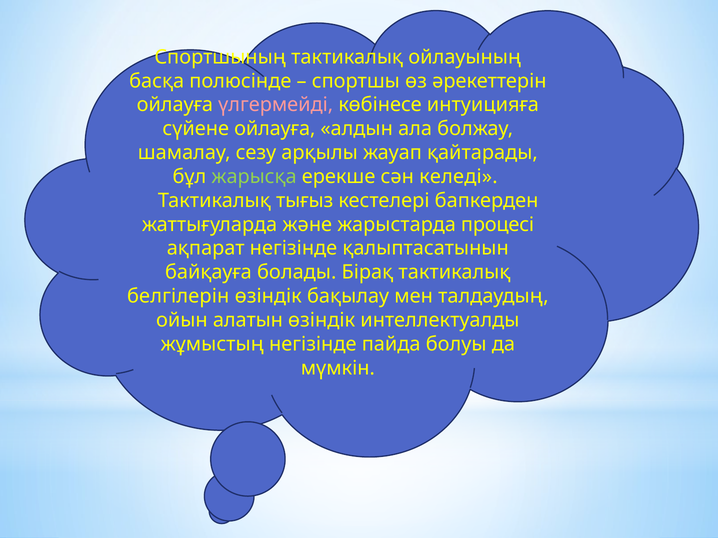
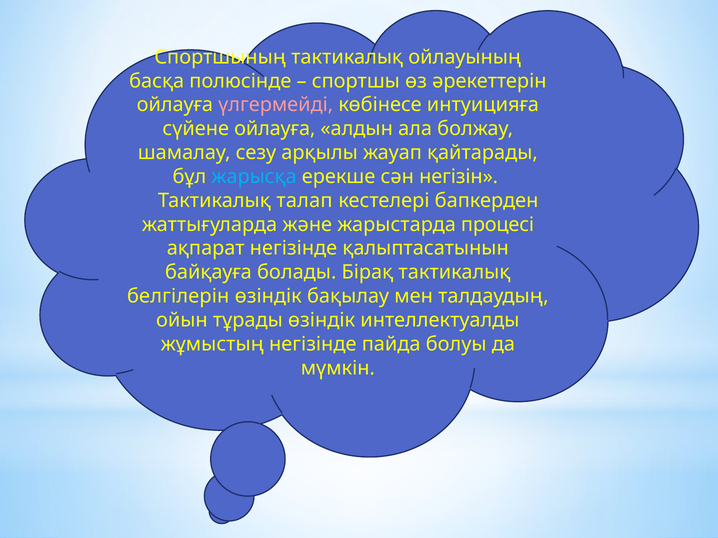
жарысқа colour: light green -> light blue
келеді: келеді -> негізін
тығыз: тығыз -> талап
алатын: алатын -> тұрады
